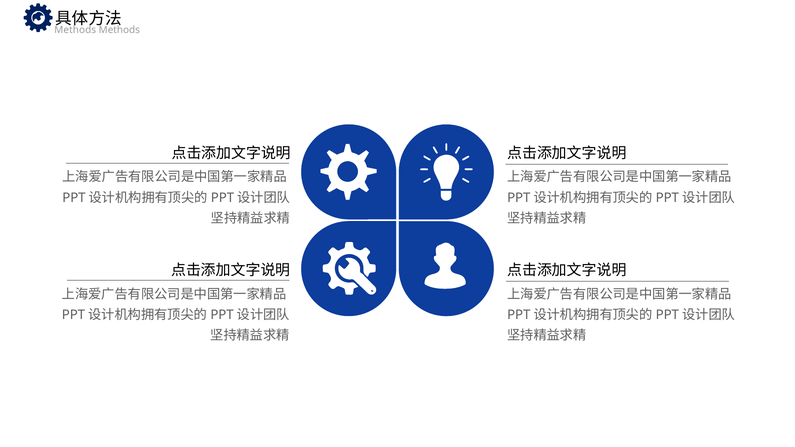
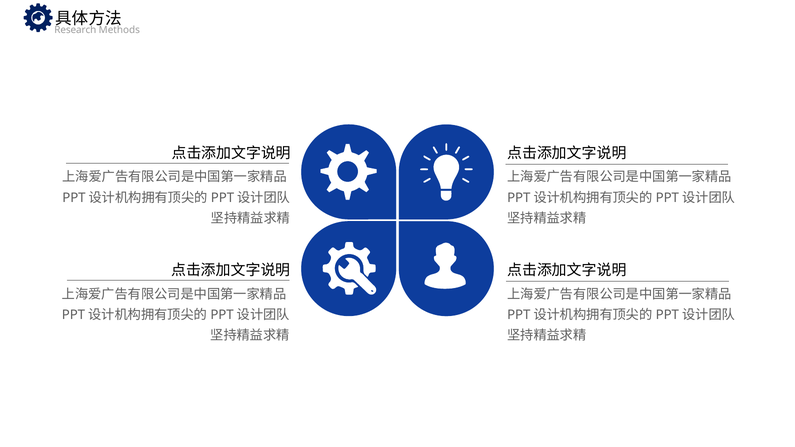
Methods at (75, 30): Methods -> Research
